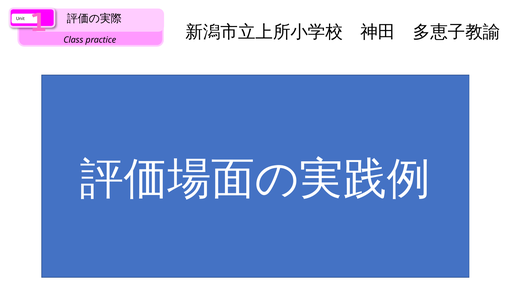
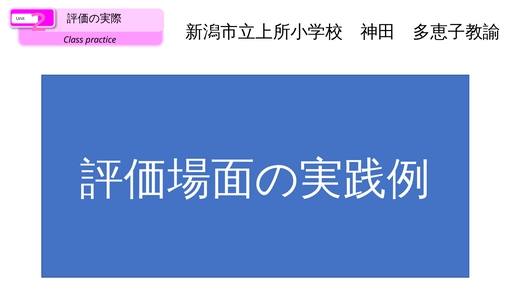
1: 1 -> 2
